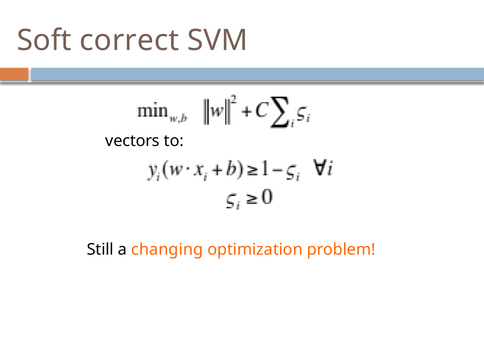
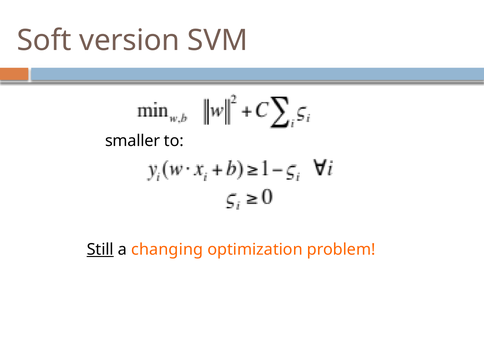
correct: correct -> version
vectors: vectors -> smaller
Still underline: none -> present
